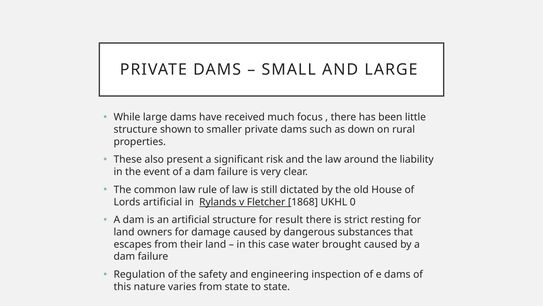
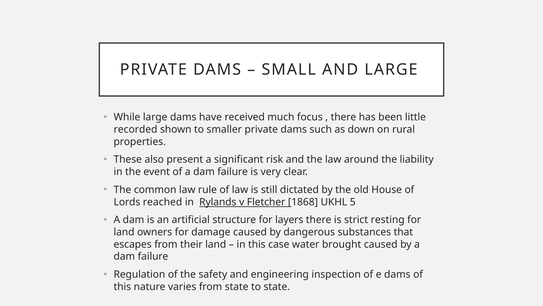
structure at (136, 129): structure -> recorded
Lords artificial: artificial -> reached
0: 0 -> 5
result: result -> layers
